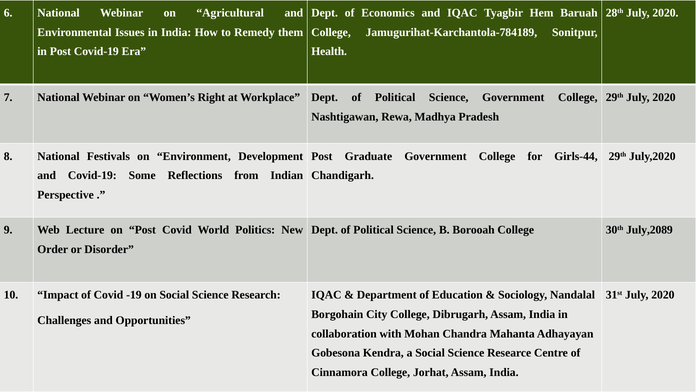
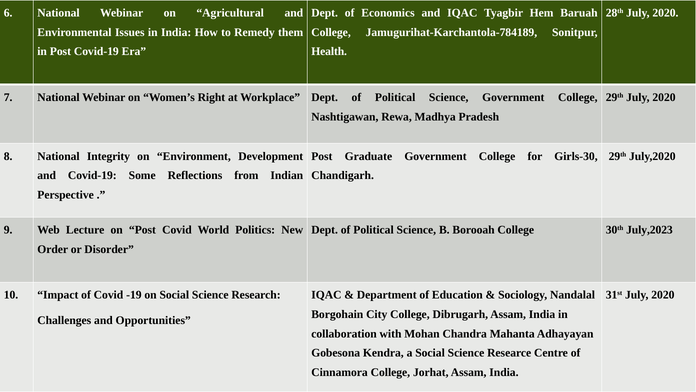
Festivals: Festivals -> Integrity
Girls-44: Girls-44 -> Girls-30
July,2089: July,2089 -> July,2023
